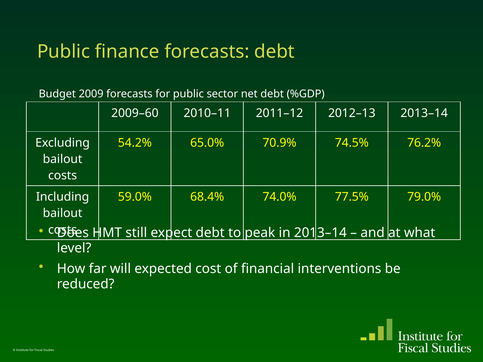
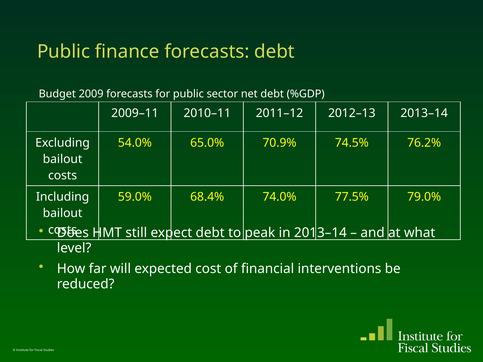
2009–60: 2009–60 -> 2009–11
54.2%: 54.2% -> 54.0%
